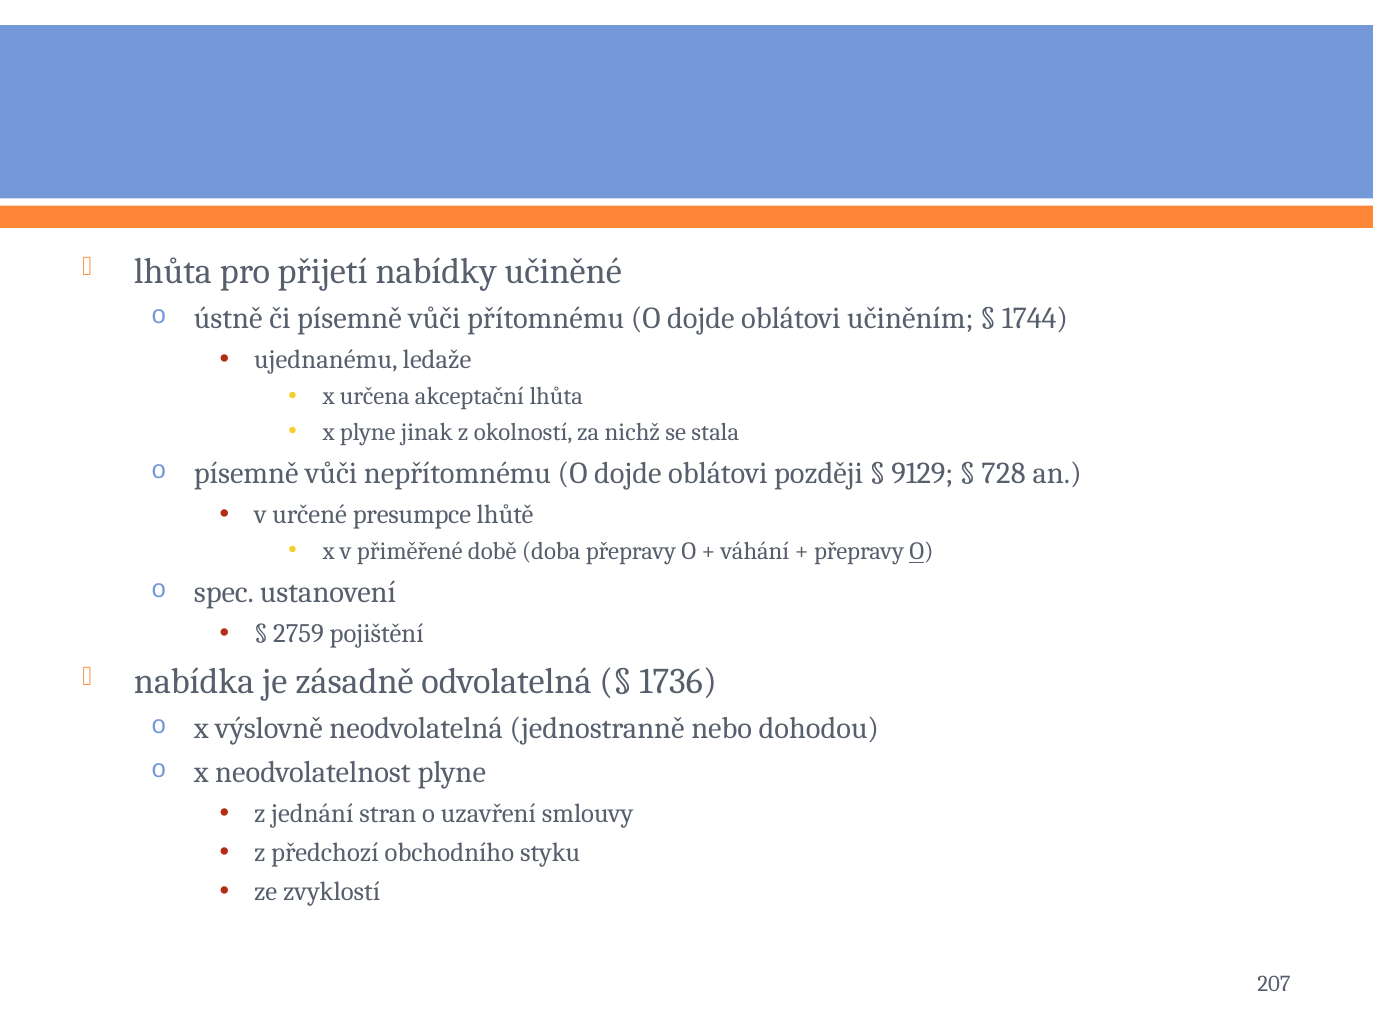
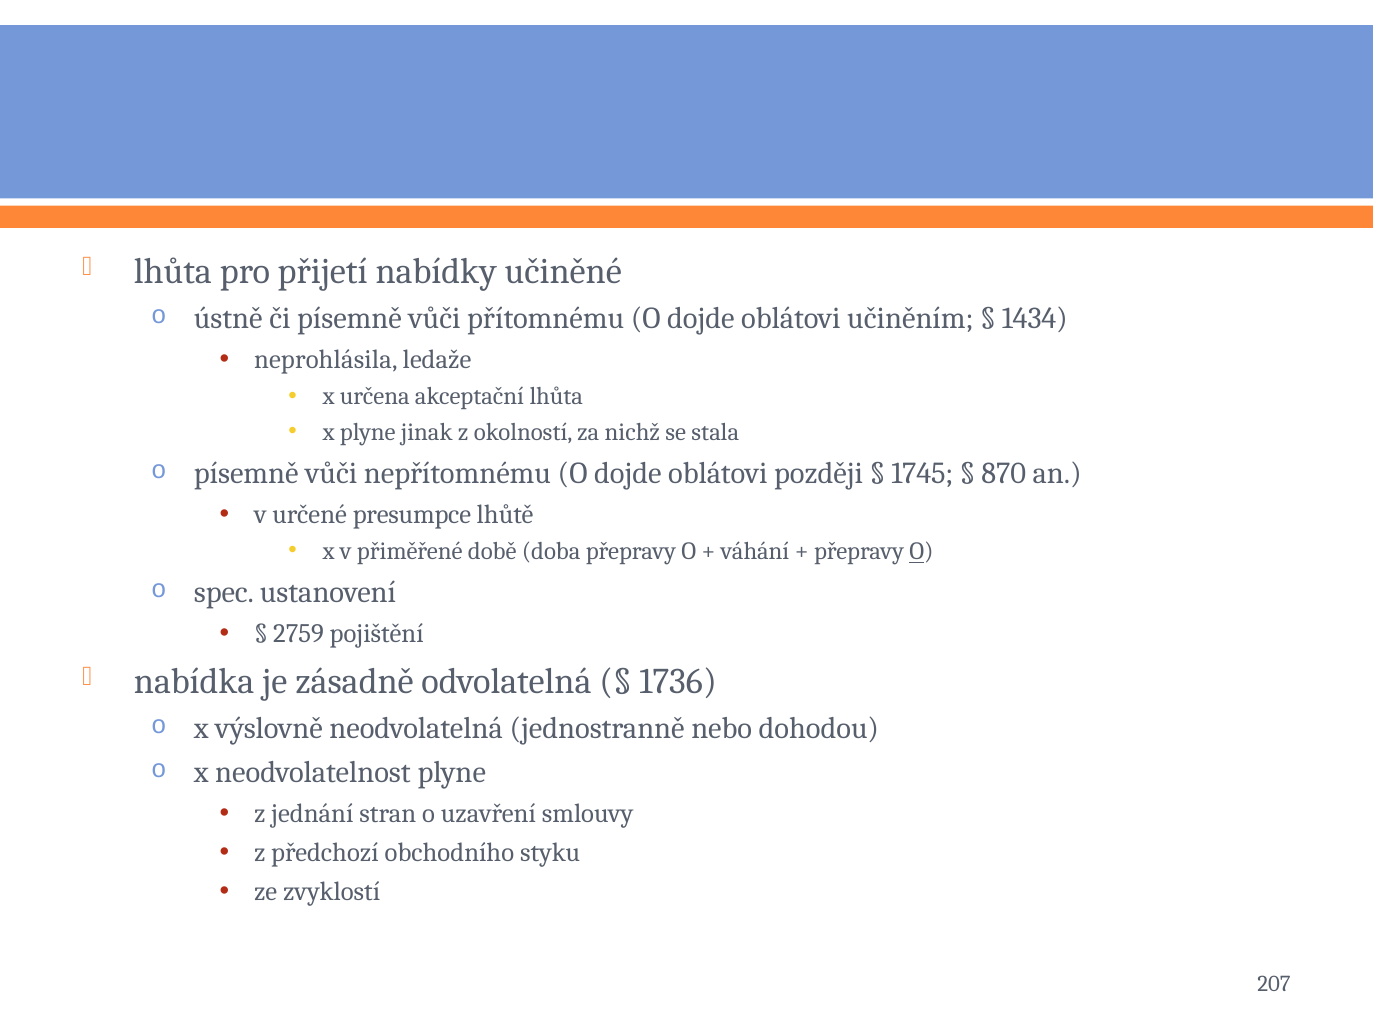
1744: 1744 -> 1434
ujednanému: ujednanému -> neprohlásila
9129: 9129 -> 1745
728: 728 -> 870
